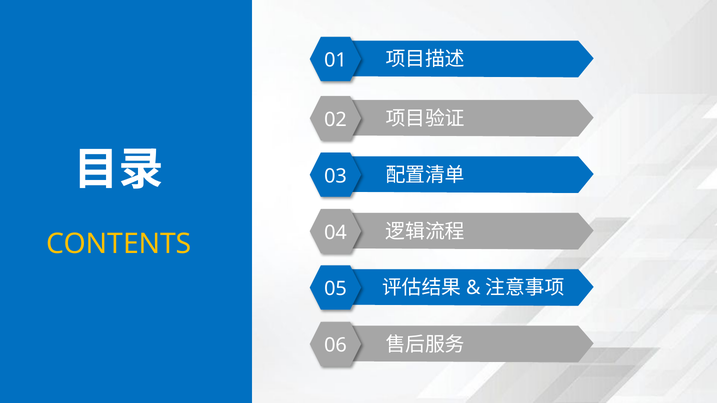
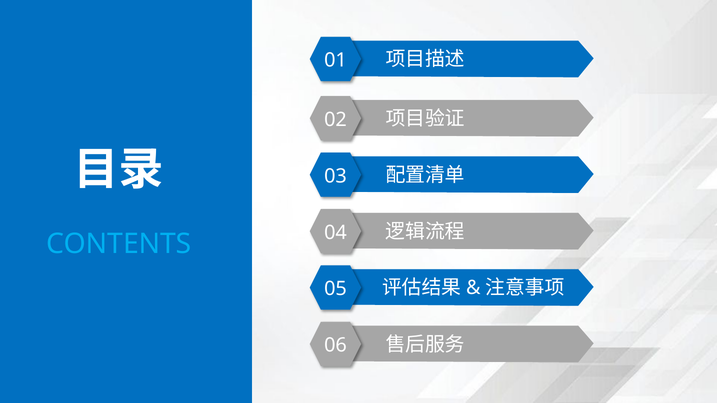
CONTENTS colour: yellow -> light blue
